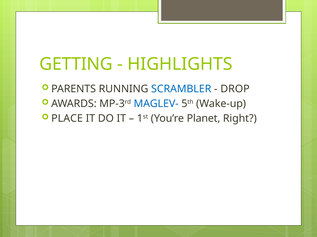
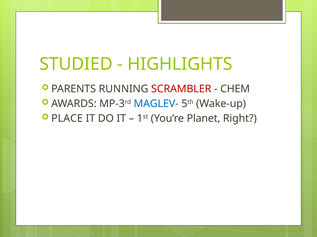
GETTING: GETTING -> STUDIED
SCRAMBLER colour: blue -> red
DROP: DROP -> CHEM
